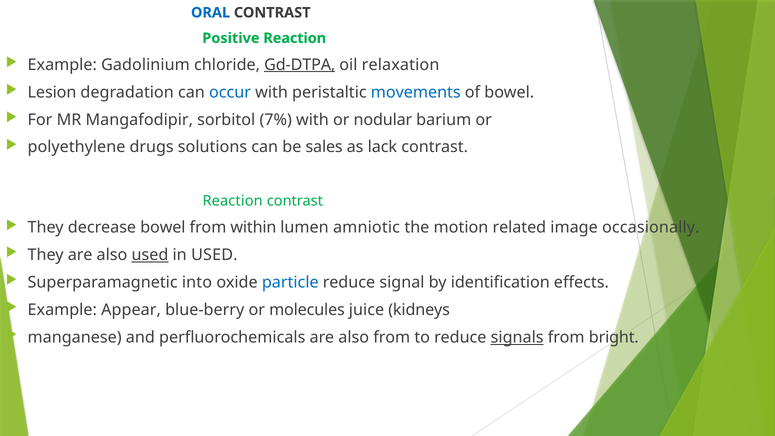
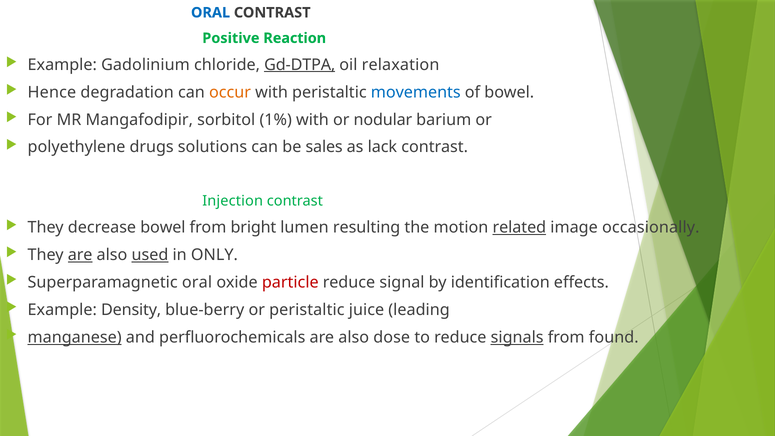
Lesion: Lesion -> Hence
occur colour: blue -> orange
7%: 7% -> 1%
Reaction at (233, 201): Reaction -> Injection
within: within -> bright
amniotic: amniotic -> resulting
related underline: none -> present
are at (80, 255) underline: none -> present
in USED: USED -> ONLY
Superparamagnetic into: into -> oral
particle colour: blue -> red
Appear: Appear -> Density
or molecules: molecules -> peristaltic
kidneys: kidneys -> leading
manganese underline: none -> present
also from: from -> dose
bright: bright -> found
